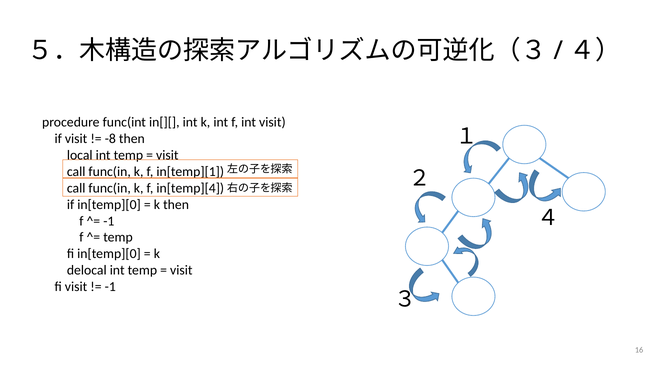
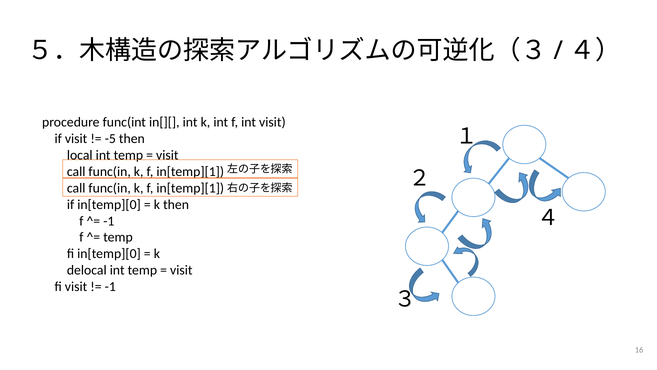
-8: -8 -> -5
in[temp][4 at (190, 188): in[temp][4 -> in[temp][1
